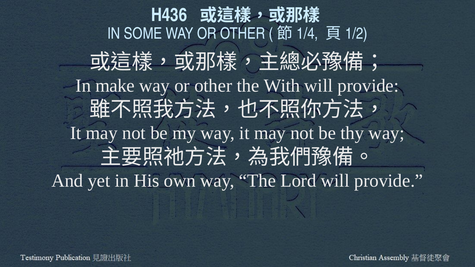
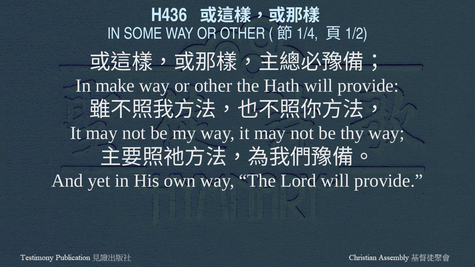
With: With -> Hath
